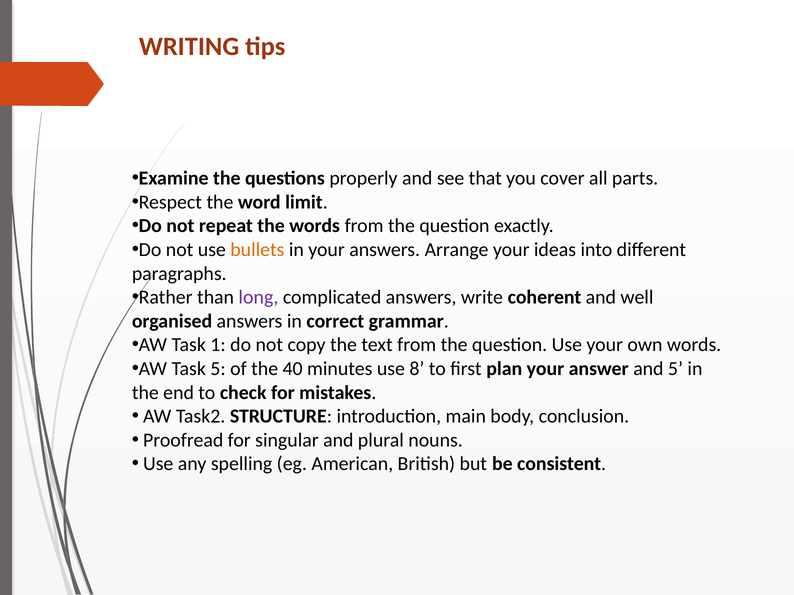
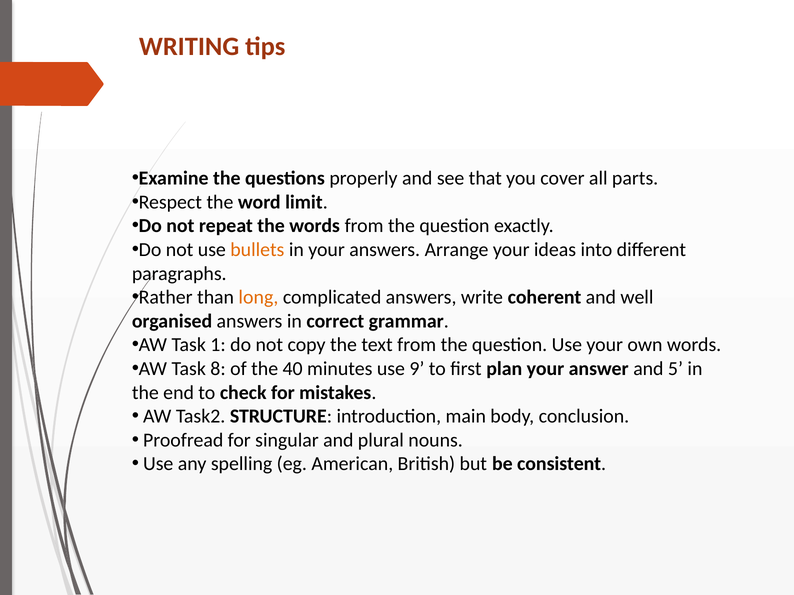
long colour: purple -> orange
Task 5: 5 -> 8
8: 8 -> 9
